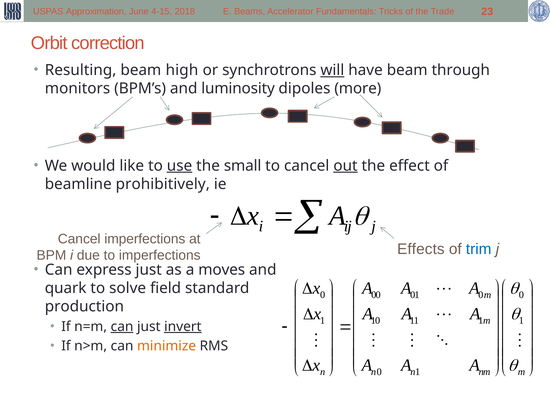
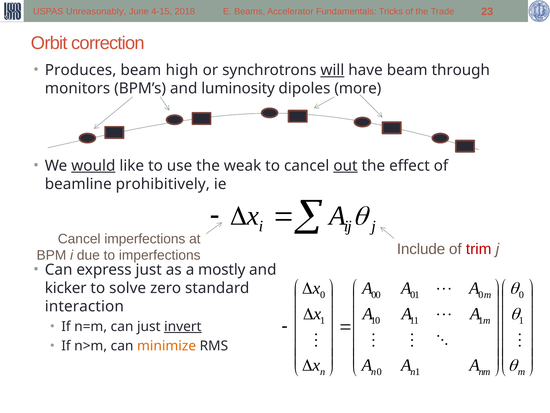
Approximation: Approximation -> Unreasonably
Resulting: Resulting -> Produces
would underline: none -> present
use underline: present -> none
small: small -> weak
Effects: Effects -> Include
trim colour: blue -> red
moves: moves -> mostly
quark: quark -> kicker
field: field -> zero
production: production -> interaction
can at (122, 326) underline: present -> none
